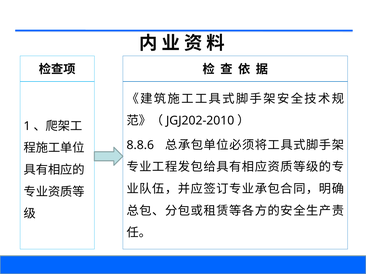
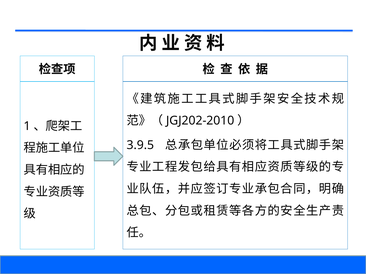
8.8.6: 8.8.6 -> 3.9.5
